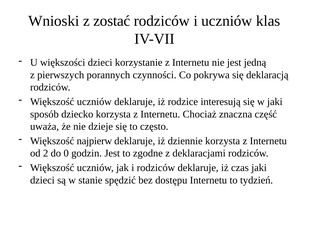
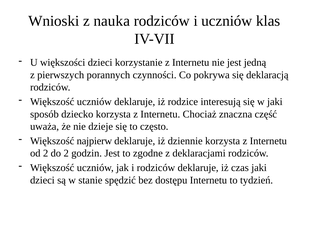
zostać: zostać -> nauka
do 0: 0 -> 2
